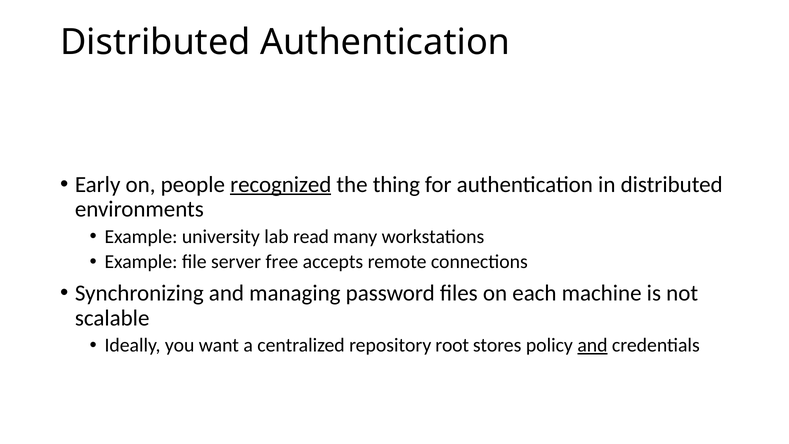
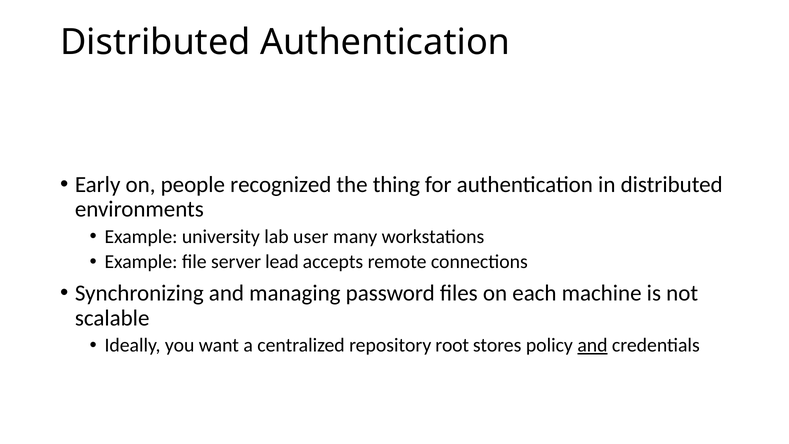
recognized underline: present -> none
read: read -> user
free: free -> lead
